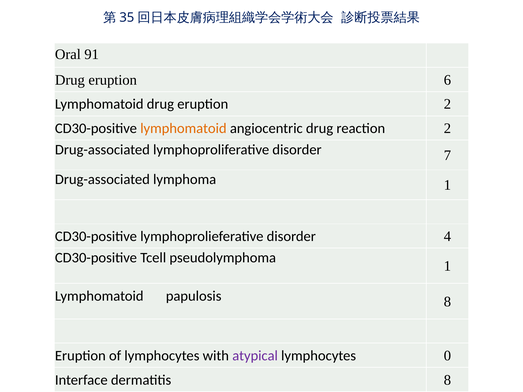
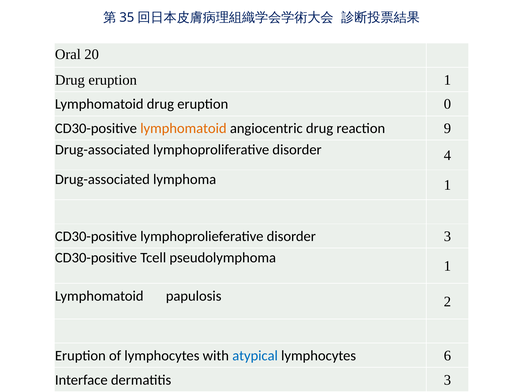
91: 91 -> 20
eruption 6: 6 -> 1
eruption 2: 2 -> 0
reaction 2: 2 -> 9
7: 7 -> 4
disorder 4: 4 -> 3
papulosis 8: 8 -> 2
atypical colour: purple -> blue
0: 0 -> 6
dermatitis 8: 8 -> 3
